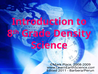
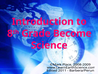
Density: Density -> Become
